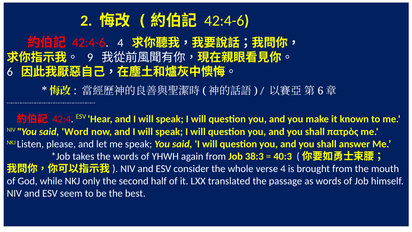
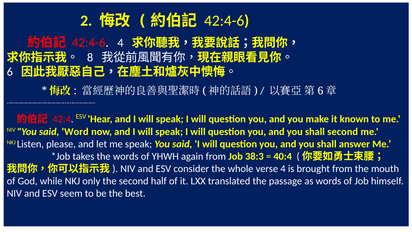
9: 9 -> 8
shall πατρὸς: πατρὸς -> second
40:3: 40:3 -> 40:4
